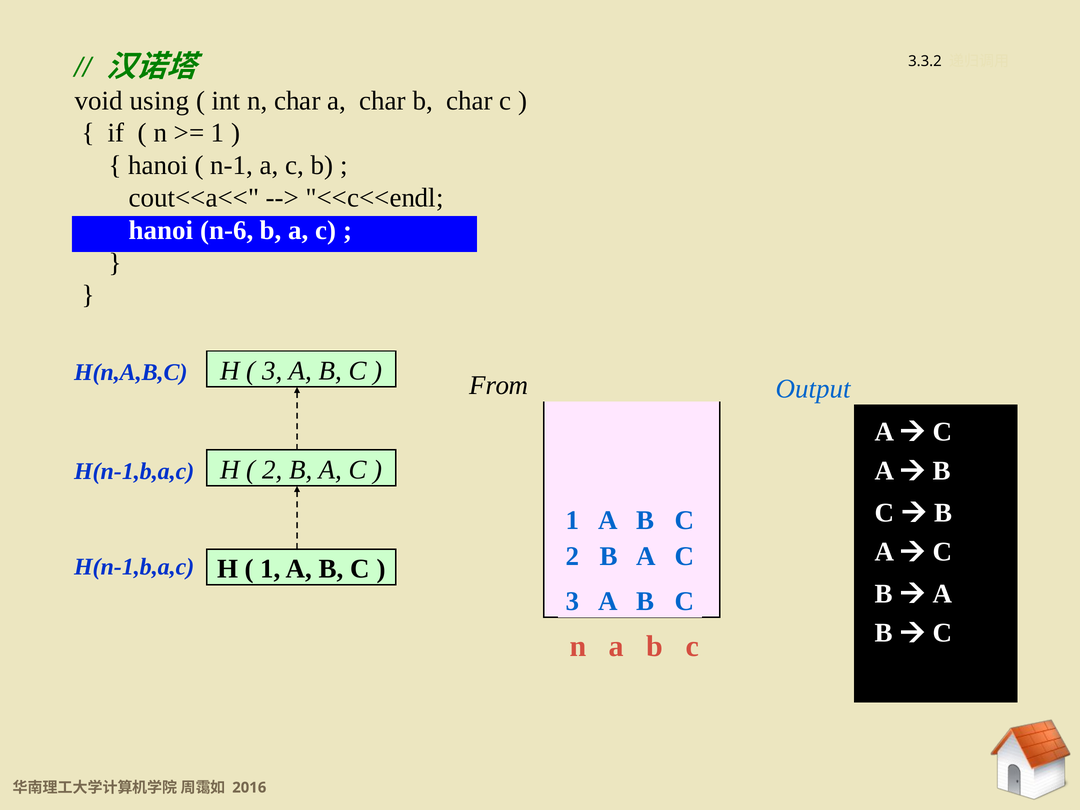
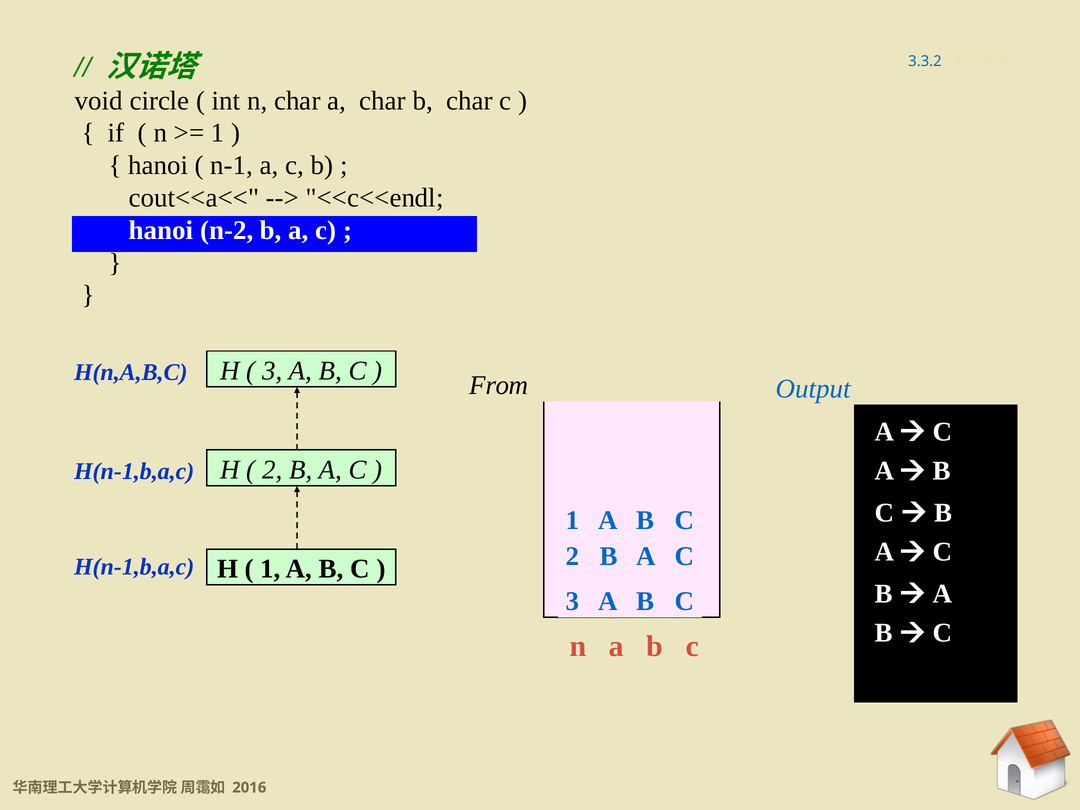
3.3.2 colour: black -> blue
using: using -> circle
n-6: n-6 -> n-2
